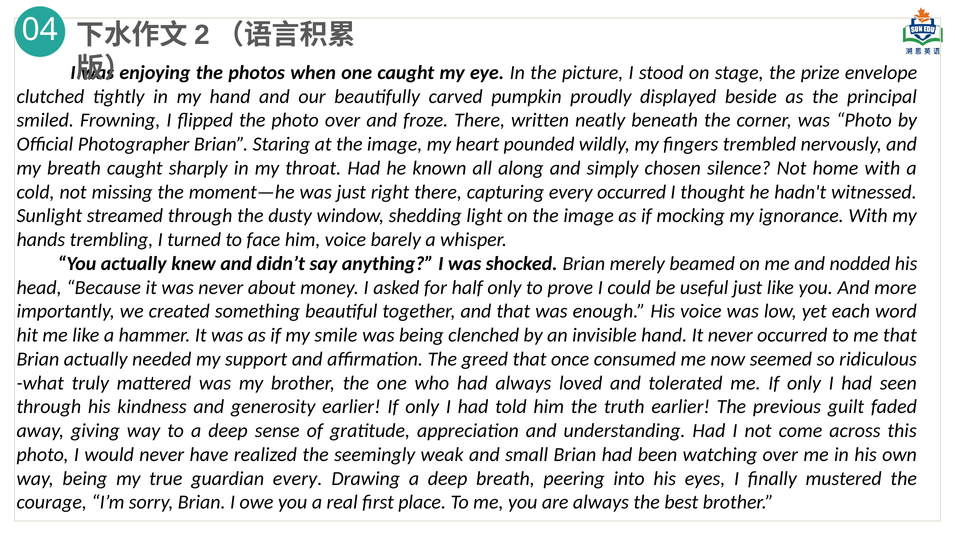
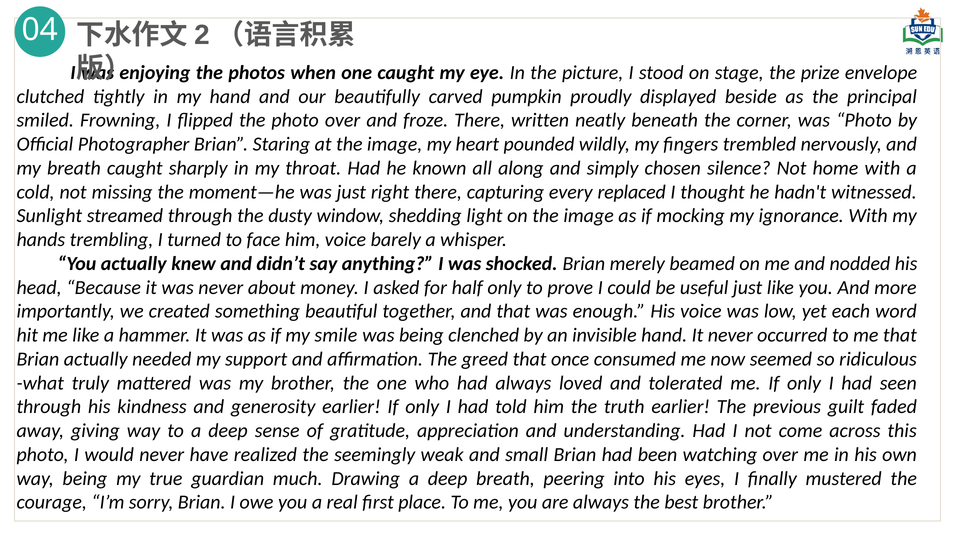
every occurred: occurred -> replaced
guardian every: every -> much
